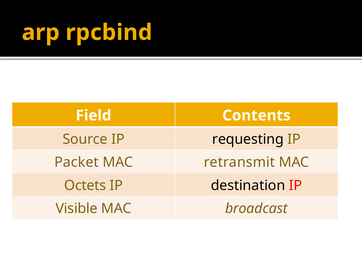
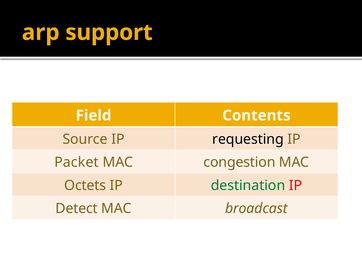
rpcbind: rpcbind -> support
retransmit: retransmit -> congestion
destination colour: black -> green
Visible: Visible -> Detect
